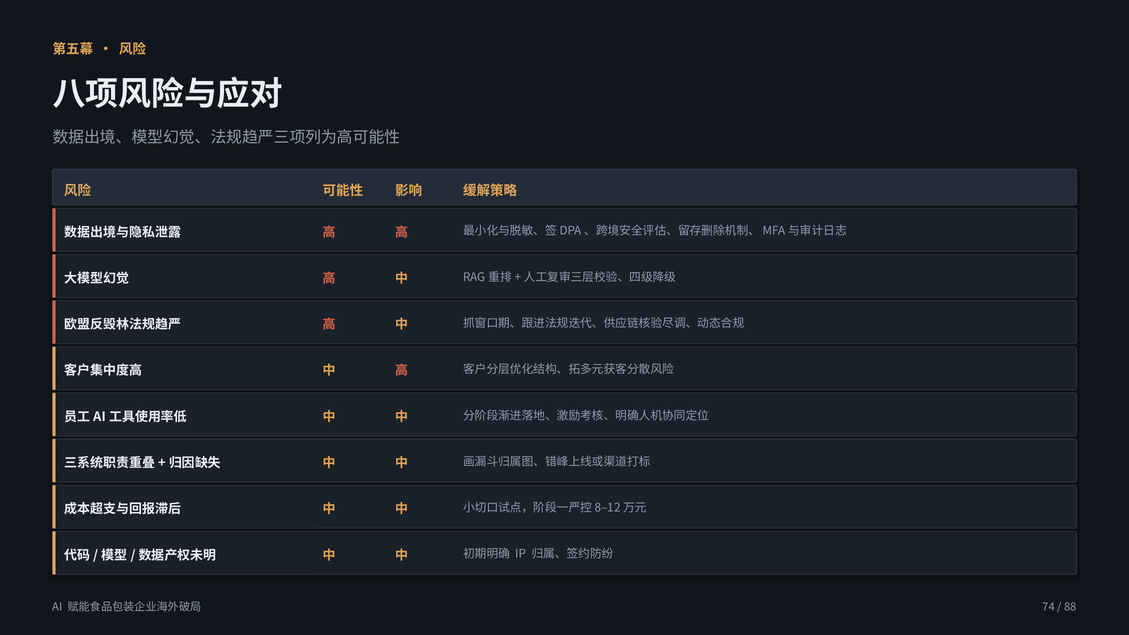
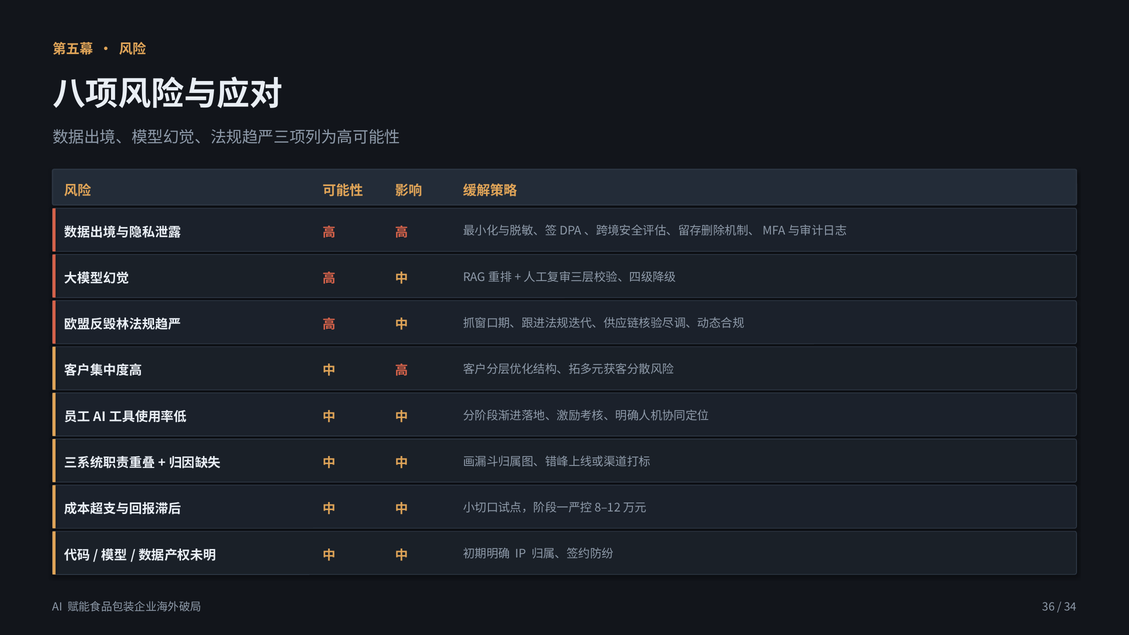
74: 74 -> 36
88: 88 -> 34
